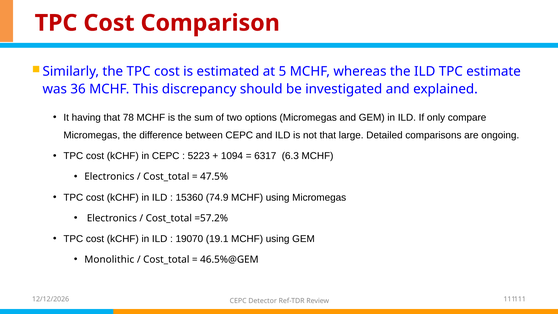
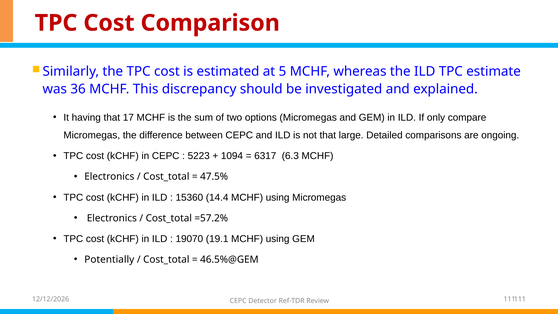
78: 78 -> 17
74.9: 74.9 -> 14.4
Monolithic: Monolithic -> Potentially
